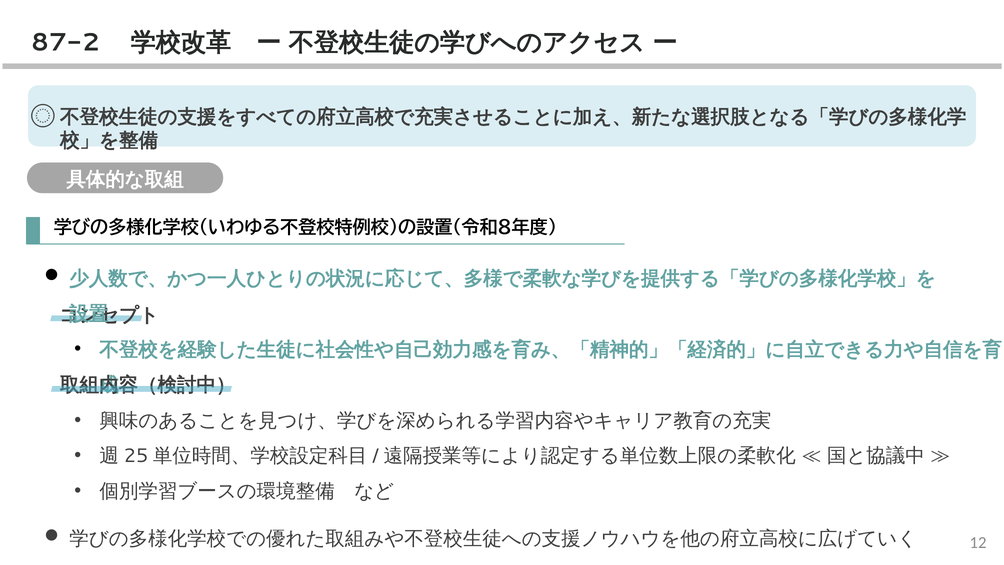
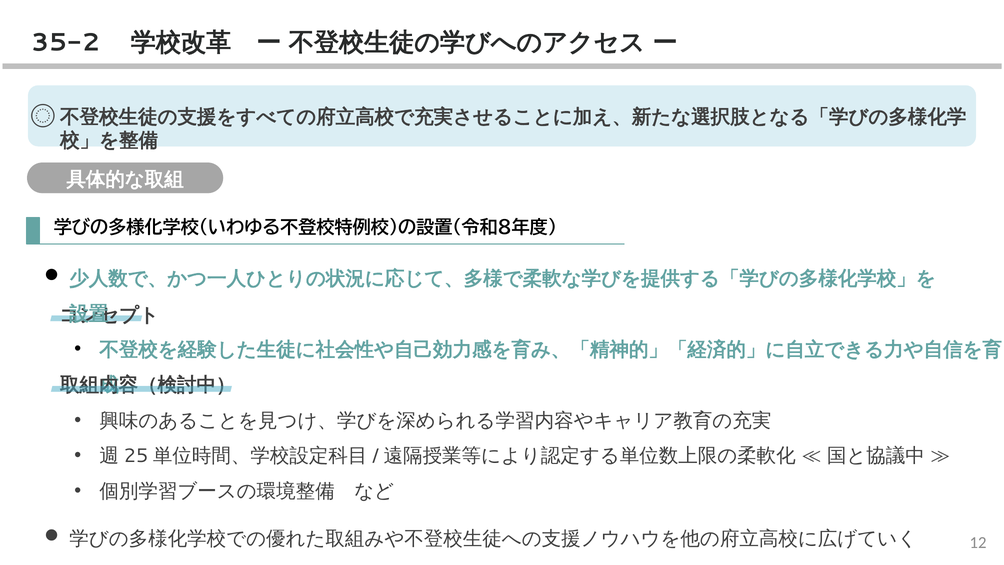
87-2: 87-2 -> 35-2
